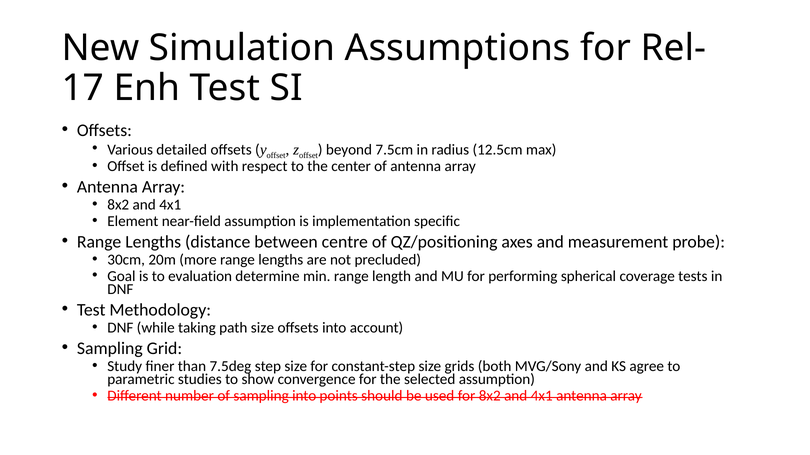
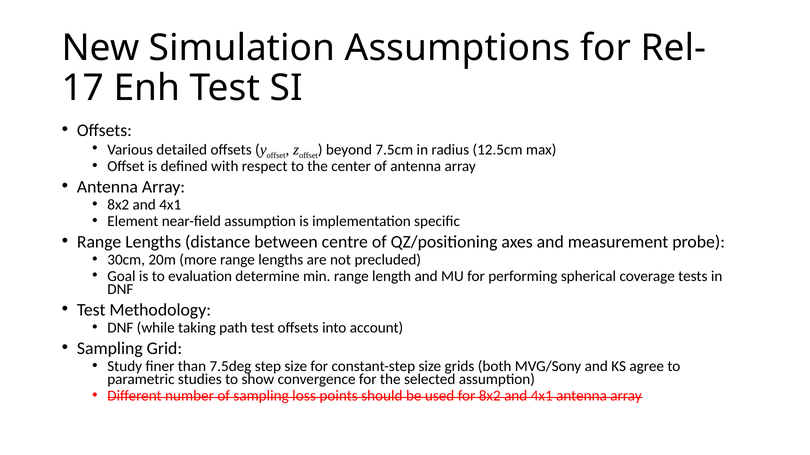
path size: size -> test
sampling into: into -> loss
